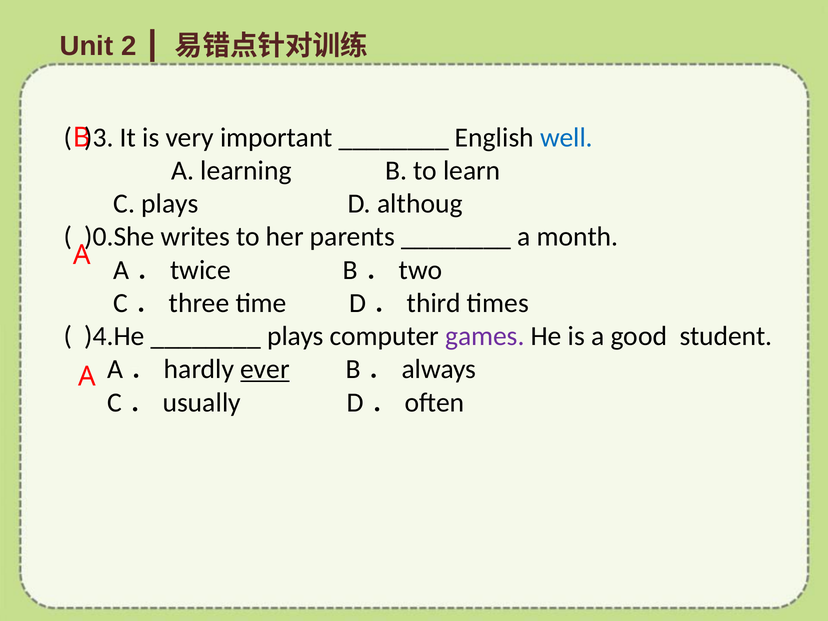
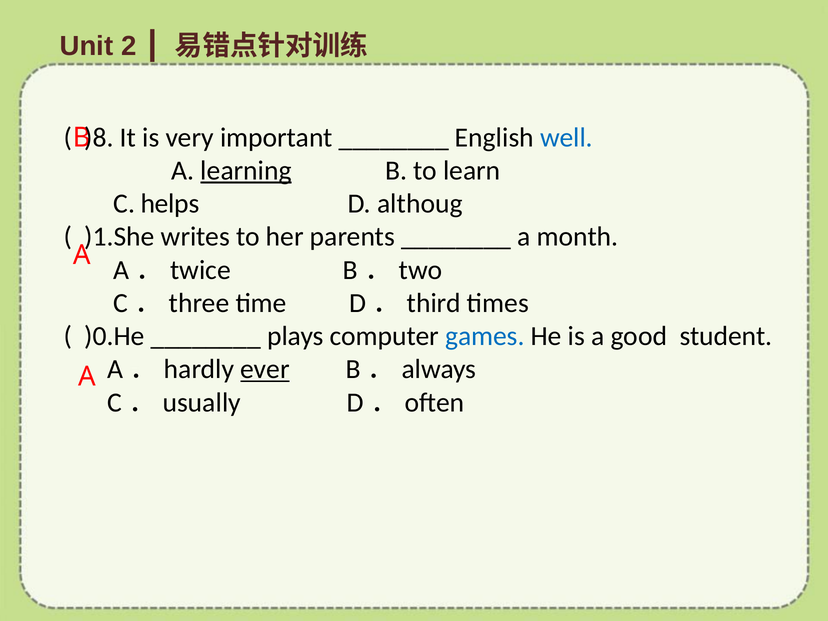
)3: )3 -> )8
learning underline: none -> present
C plays: plays -> helps
)0.She: )0.She -> )1.She
)4.He: )4.He -> )0.He
games colour: purple -> blue
